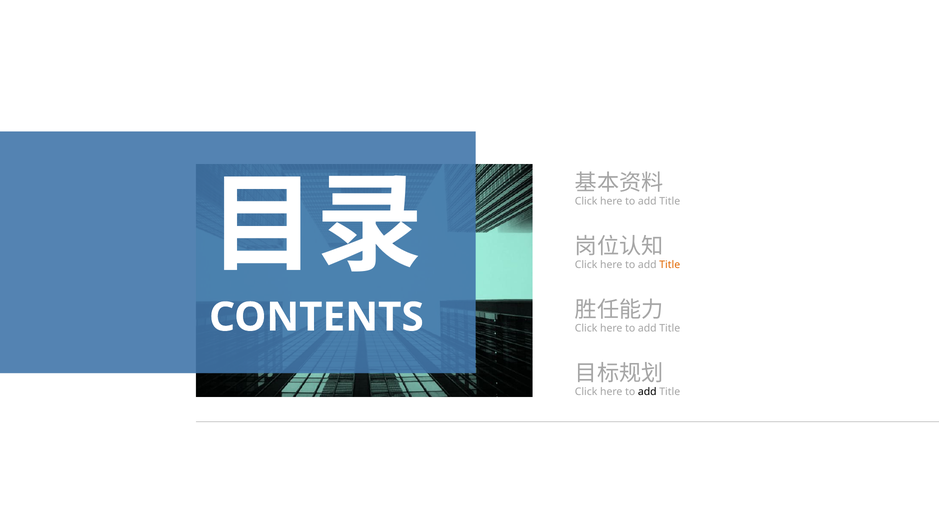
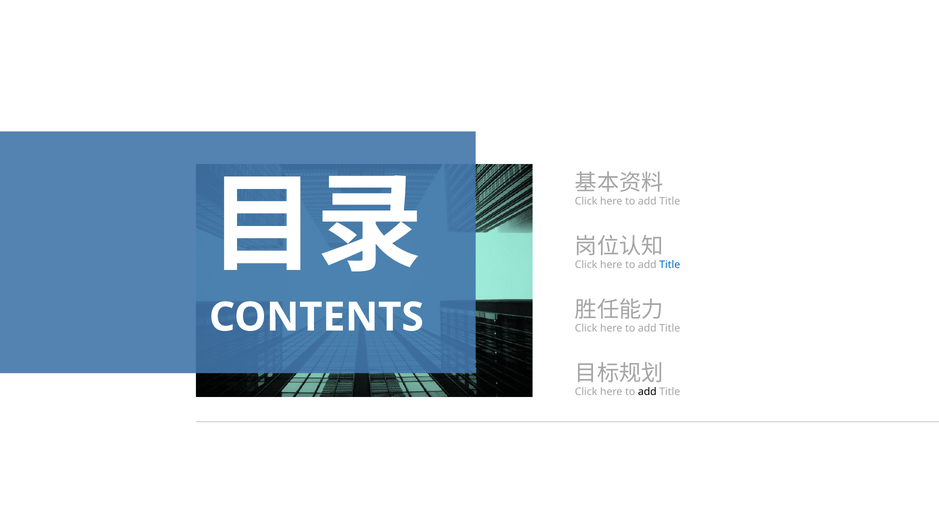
Title at (670, 265) colour: orange -> blue
